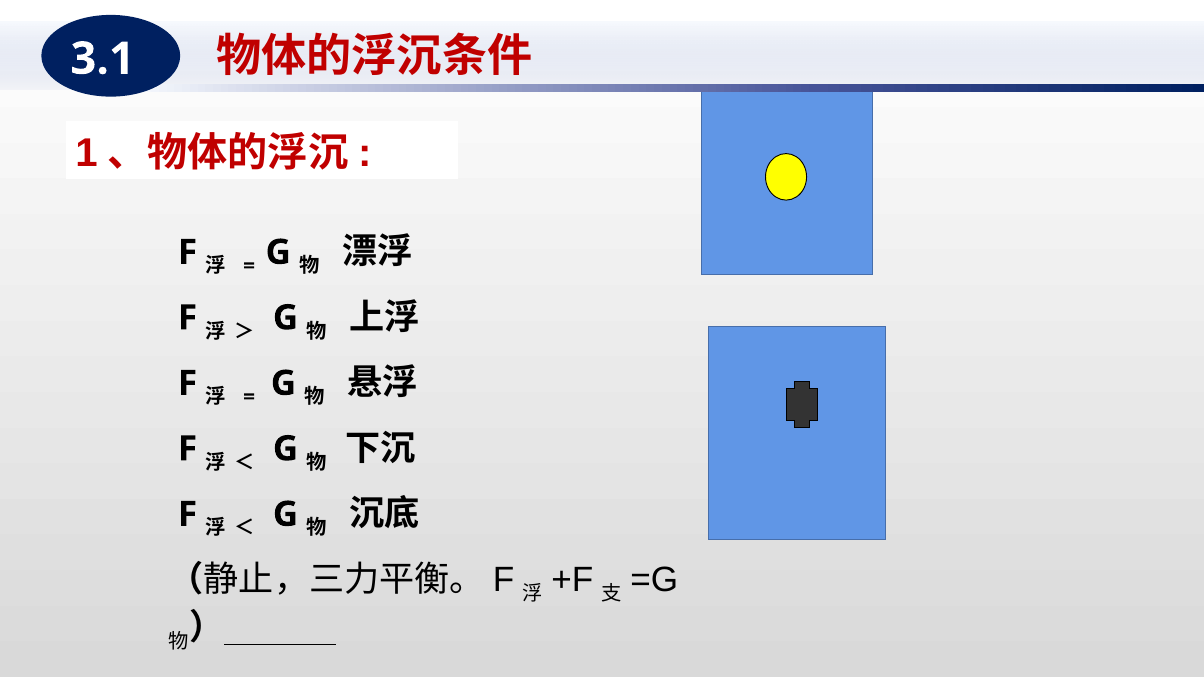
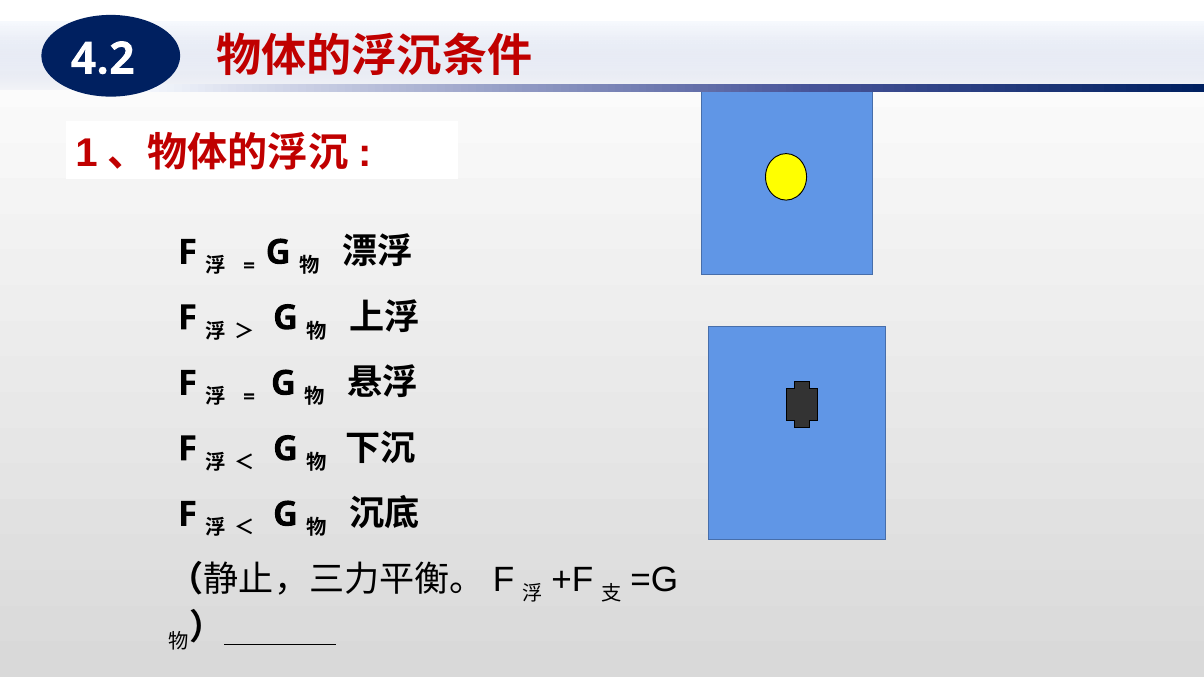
3.1: 3.1 -> 4.2
